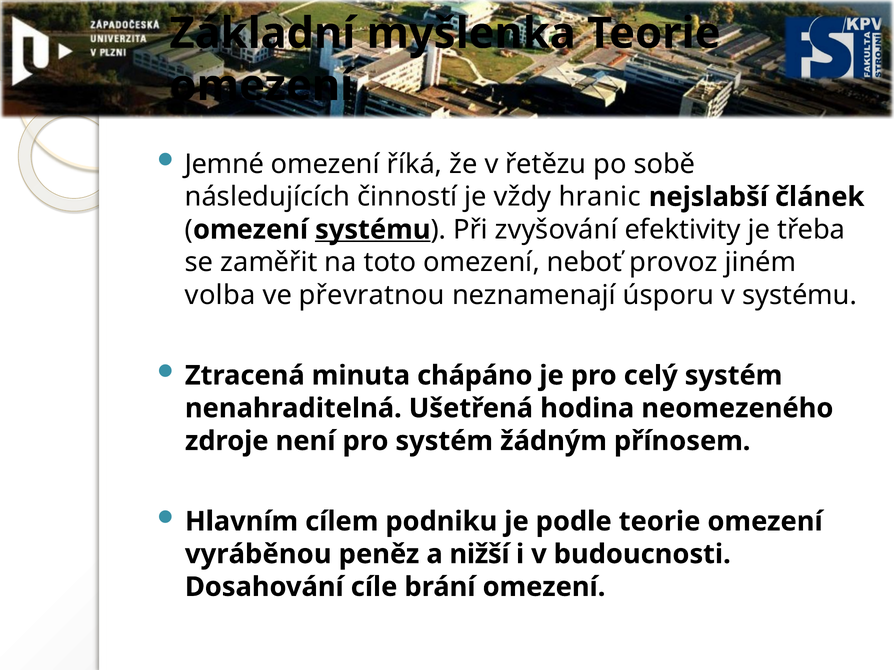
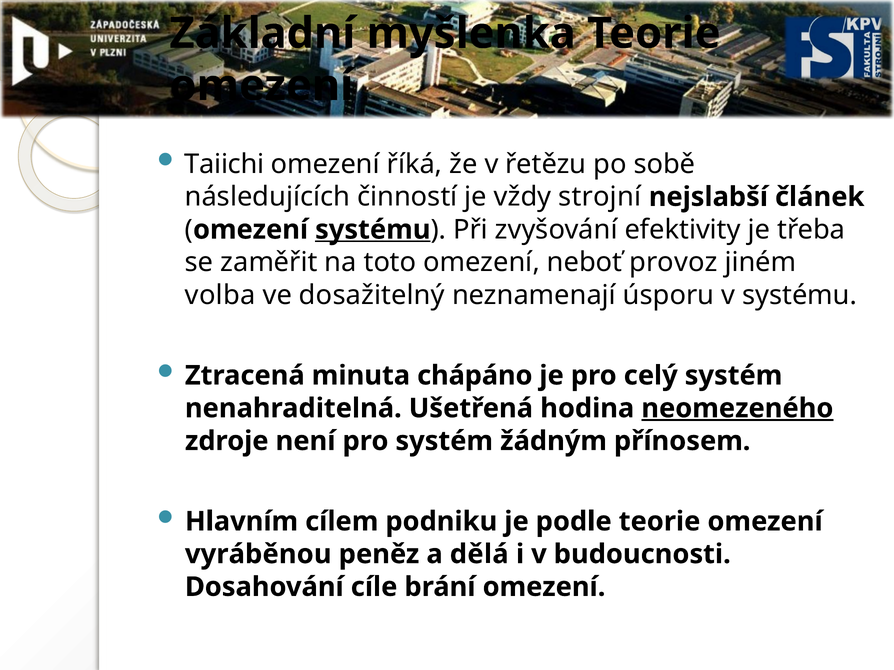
Jemné: Jemné -> Taiichi
hranic: hranic -> strojní
převratnou: převratnou -> dosažitelný
neomezeného underline: none -> present
nižší: nižší -> dělá
